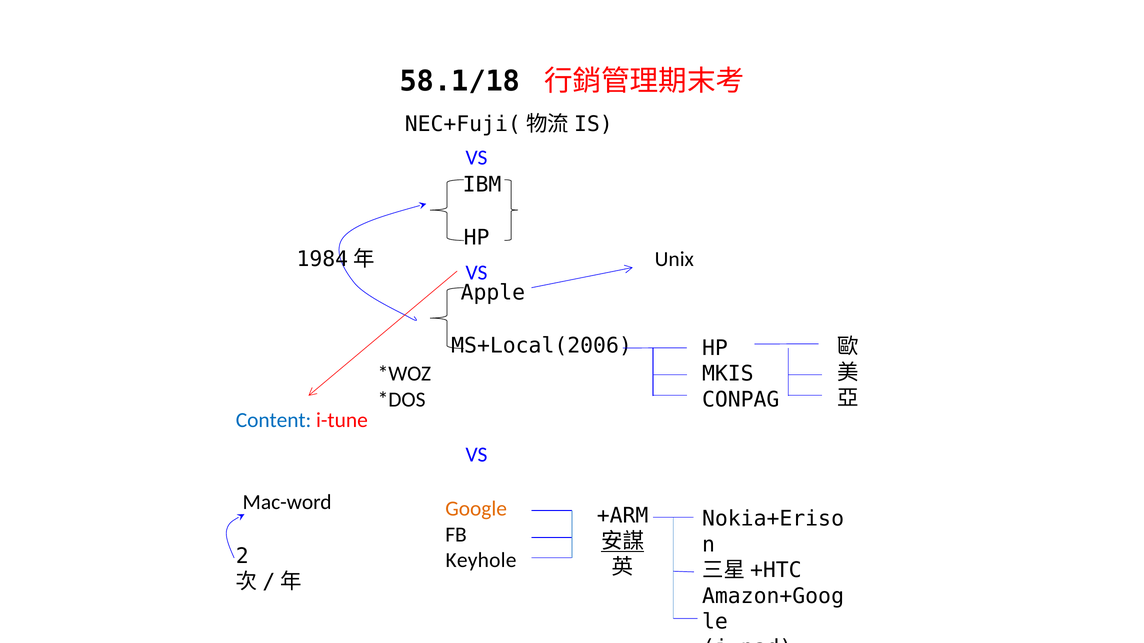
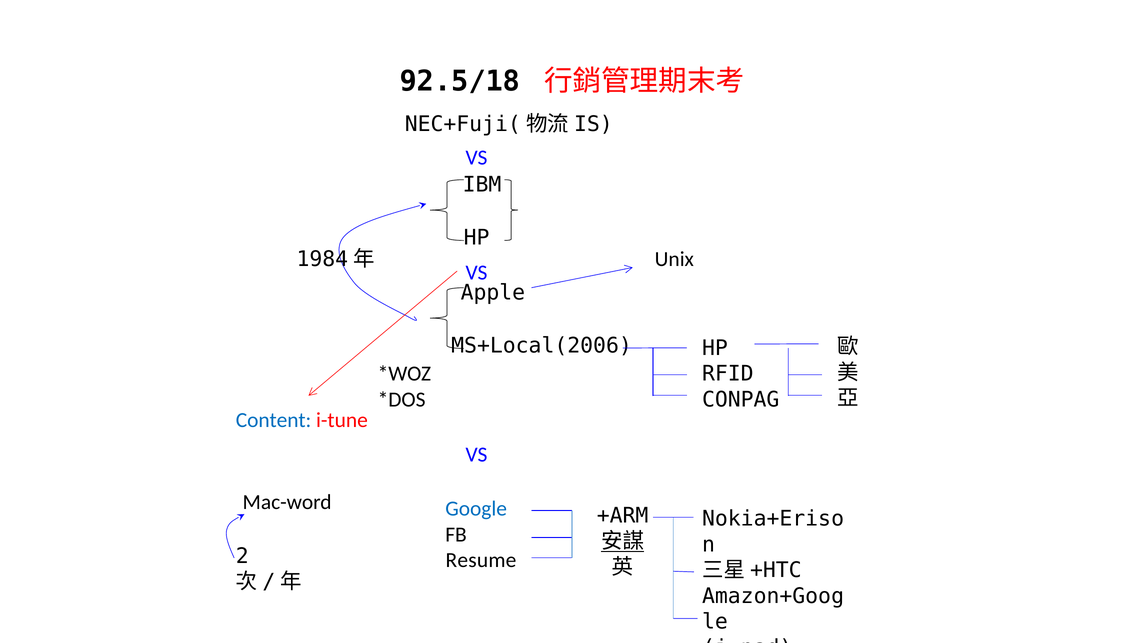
58.1/18: 58.1/18 -> 92.5/18
MKIS: MKIS -> RFID
Google colour: orange -> blue
Keyhole: Keyhole -> Resume
